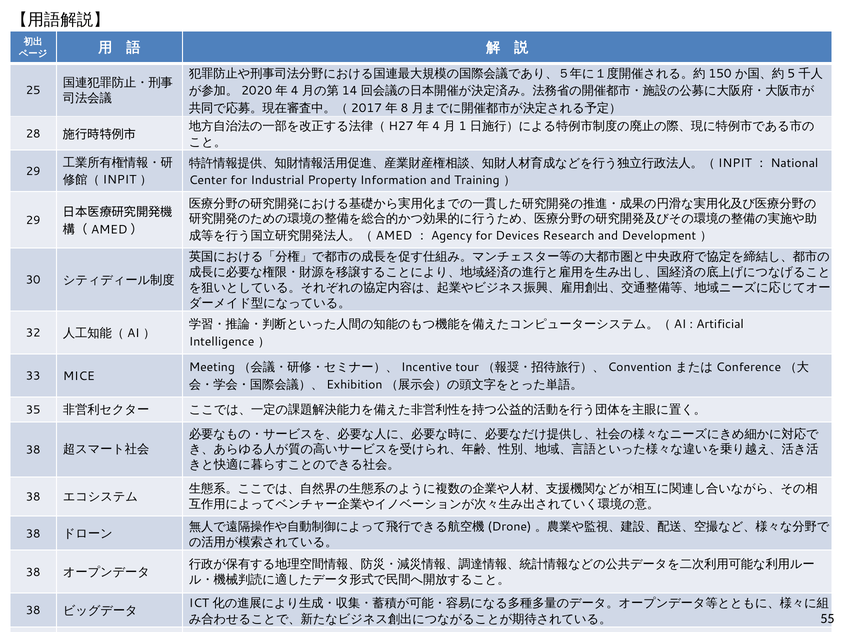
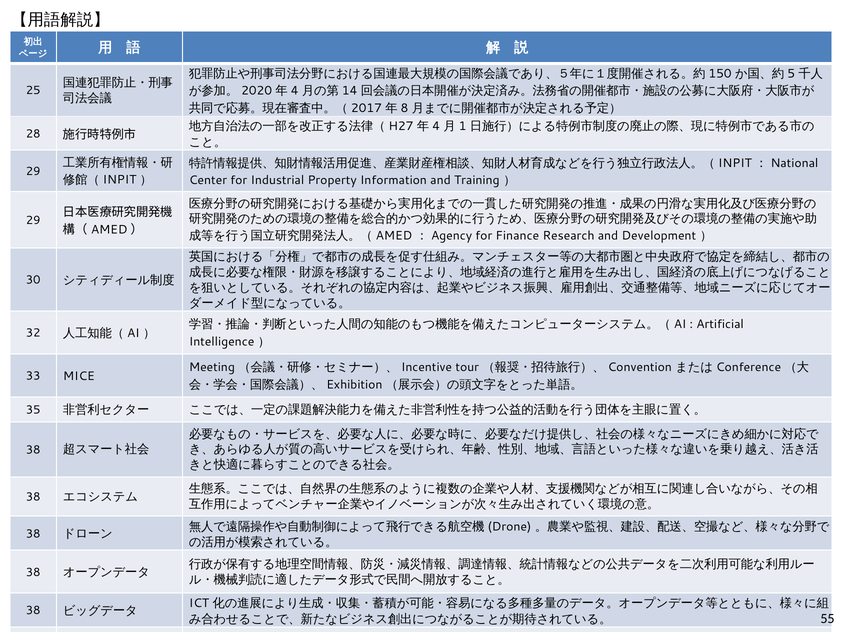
Devices: Devices -> Finance
